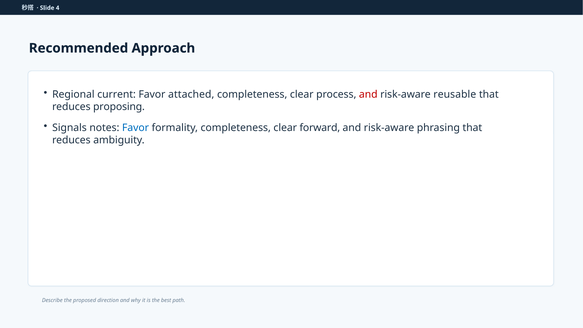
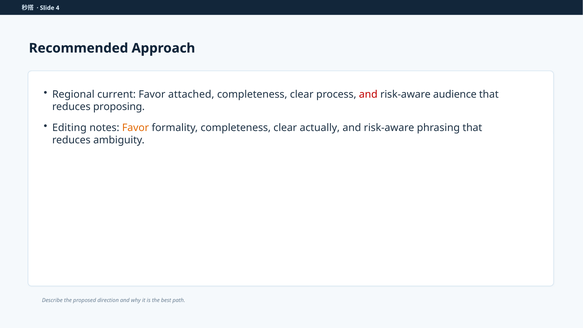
reusable: reusable -> audience
Signals: Signals -> Editing
Favor at (136, 128) colour: blue -> orange
forward: forward -> actually
